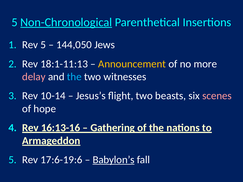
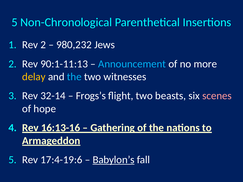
Non-Chronological underline: present -> none
Rev 5: 5 -> 2
144,050: 144,050 -> 980,232
18:1-11:13: 18:1-11:13 -> 90:1-11:13
Announcement colour: yellow -> light blue
delay colour: pink -> yellow
10-14: 10-14 -> 32-14
Jesus’s: Jesus’s -> Frogs’s
17:6-19:6: 17:6-19:6 -> 17:4-19:6
